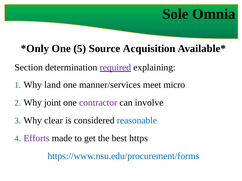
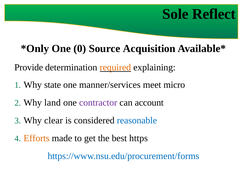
Omnia: Omnia -> Reflect
5: 5 -> 0
Section: Section -> Provide
required colour: purple -> orange
land: land -> state
joint: joint -> land
involve: involve -> account
Efforts colour: purple -> orange
